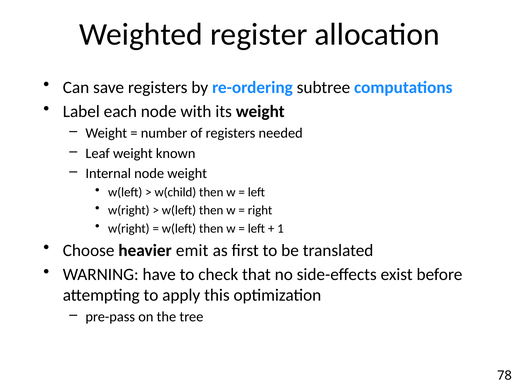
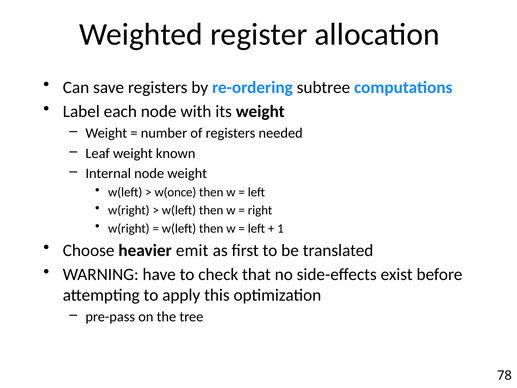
w(child: w(child -> w(once
